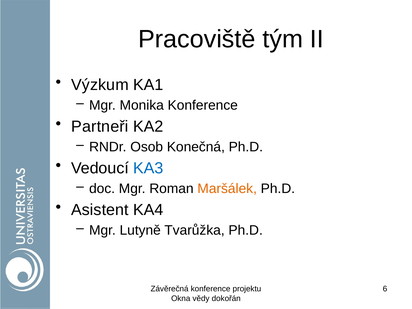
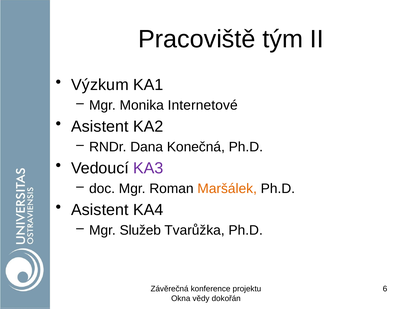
Monika Konference: Konference -> Internetové
Partneři at (100, 127): Partneři -> Asistent
Osob: Osob -> Dana
KA3 colour: blue -> purple
Lutyně: Lutyně -> Služeb
